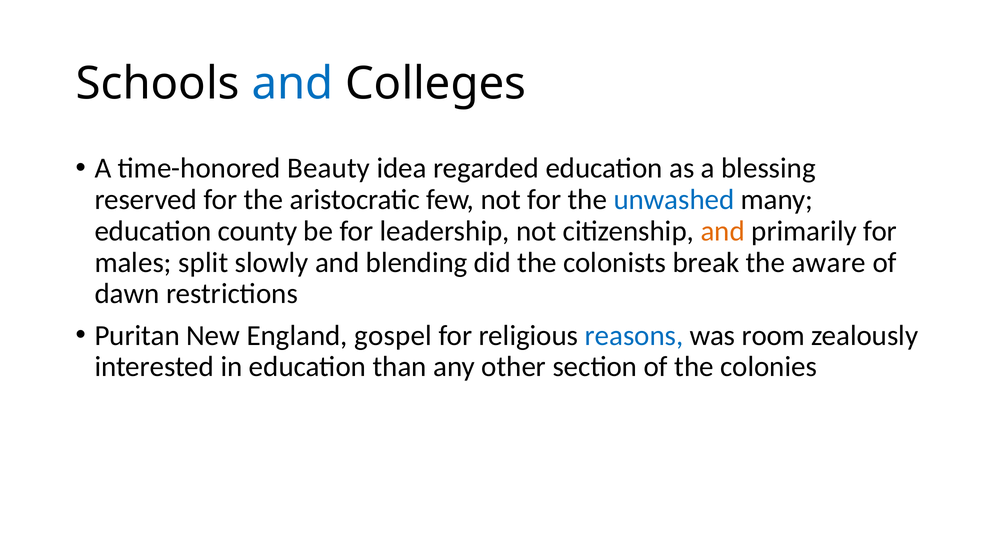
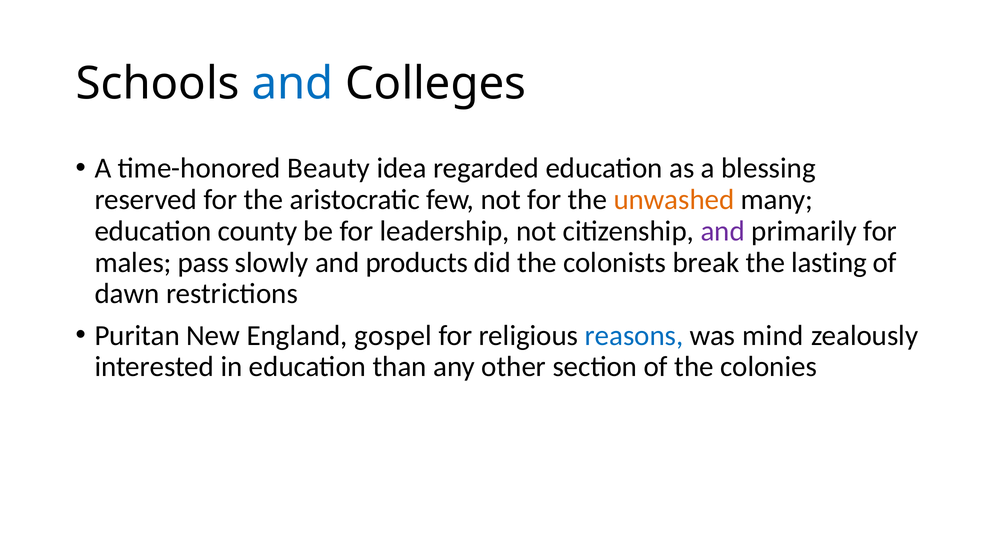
unwashed colour: blue -> orange
and at (723, 231) colour: orange -> purple
split: split -> pass
blending: blending -> products
aware: aware -> lasting
room: room -> mind
